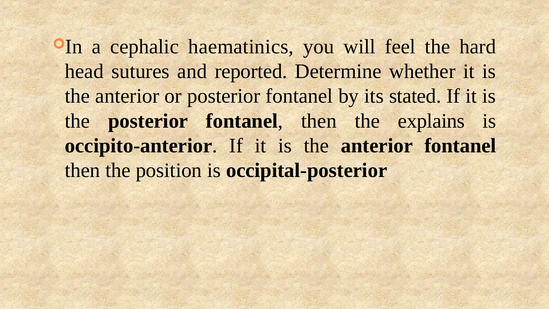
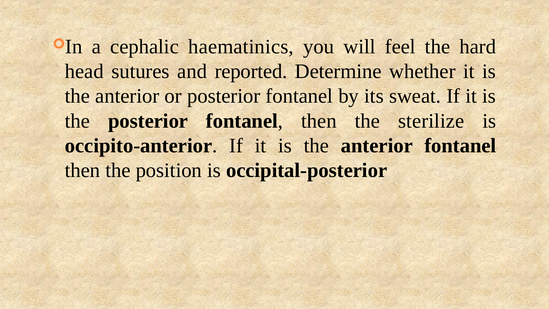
stated: stated -> sweat
explains: explains -> sterilize
